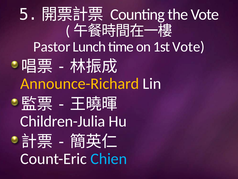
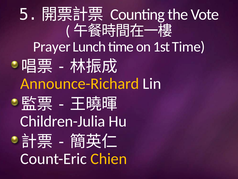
Pastor: Pastor -> Prayer
1st Vote: Vote -> Time
Chien colour: light blue -> yellow
